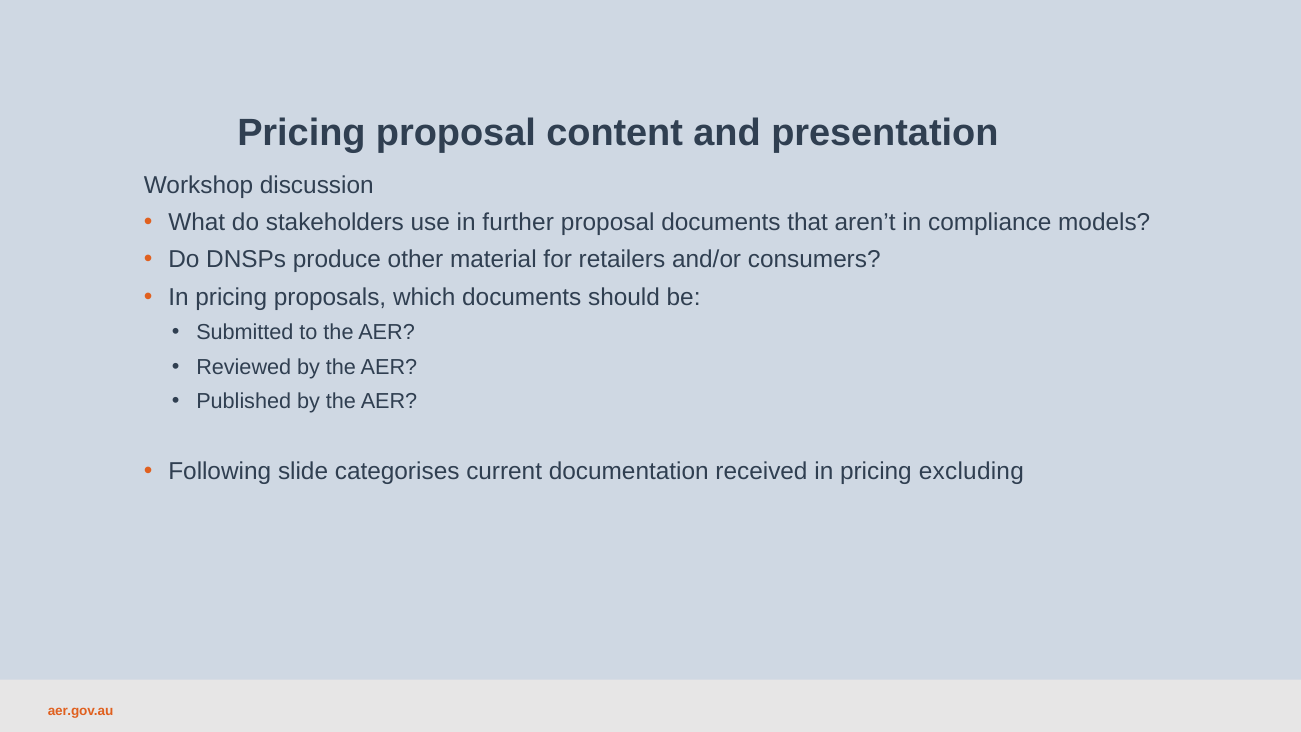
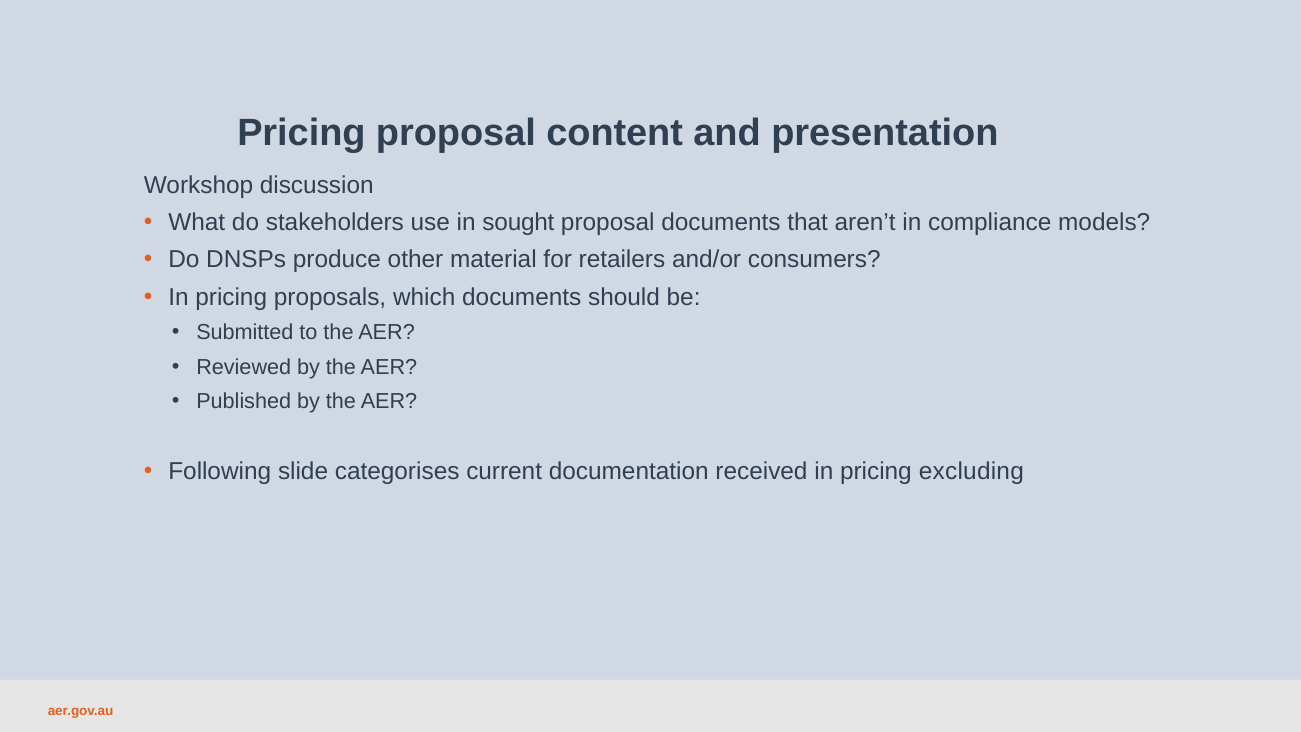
further: further -> sought
